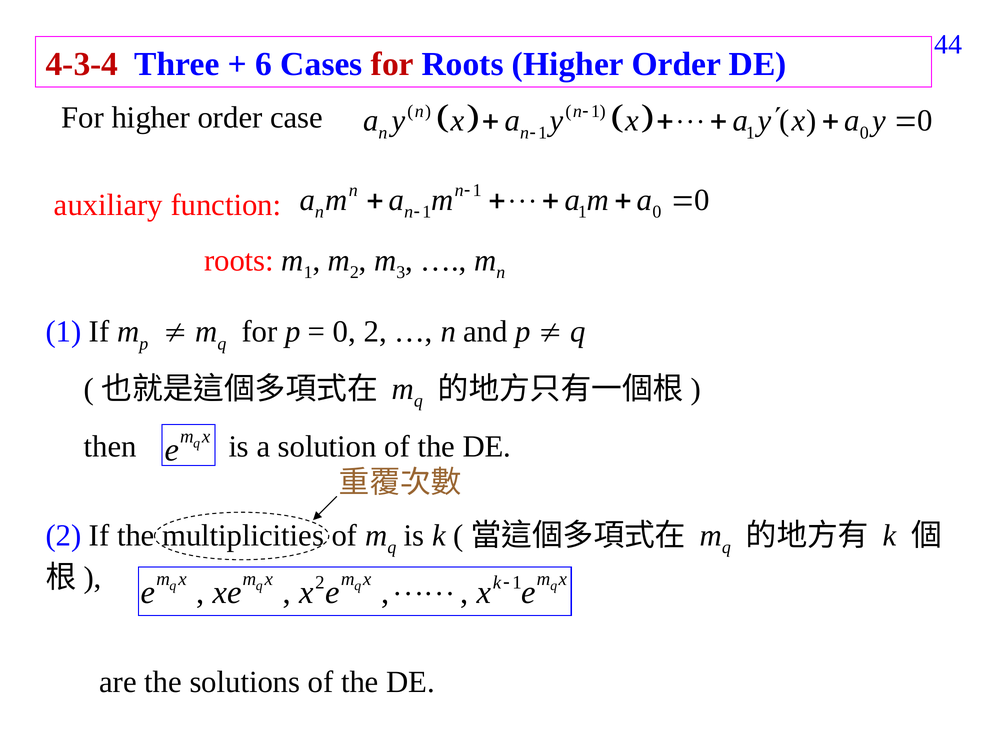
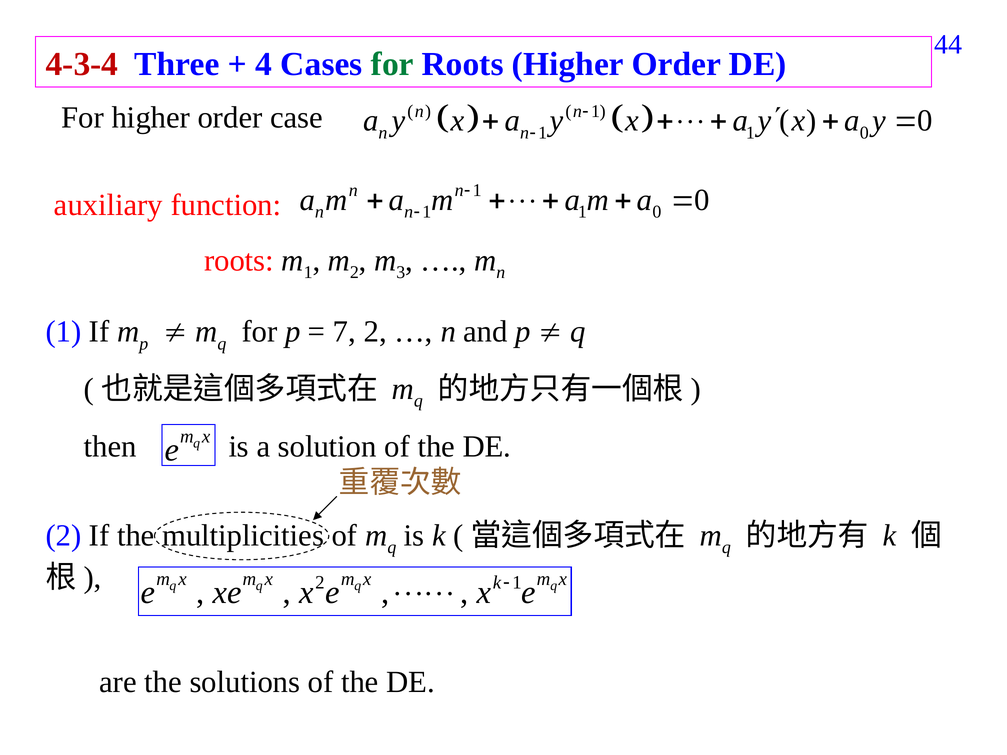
6: 6 -> 4
for at (392, 64) colour: red -> green
0 at (344, 332): 0 -> 7
